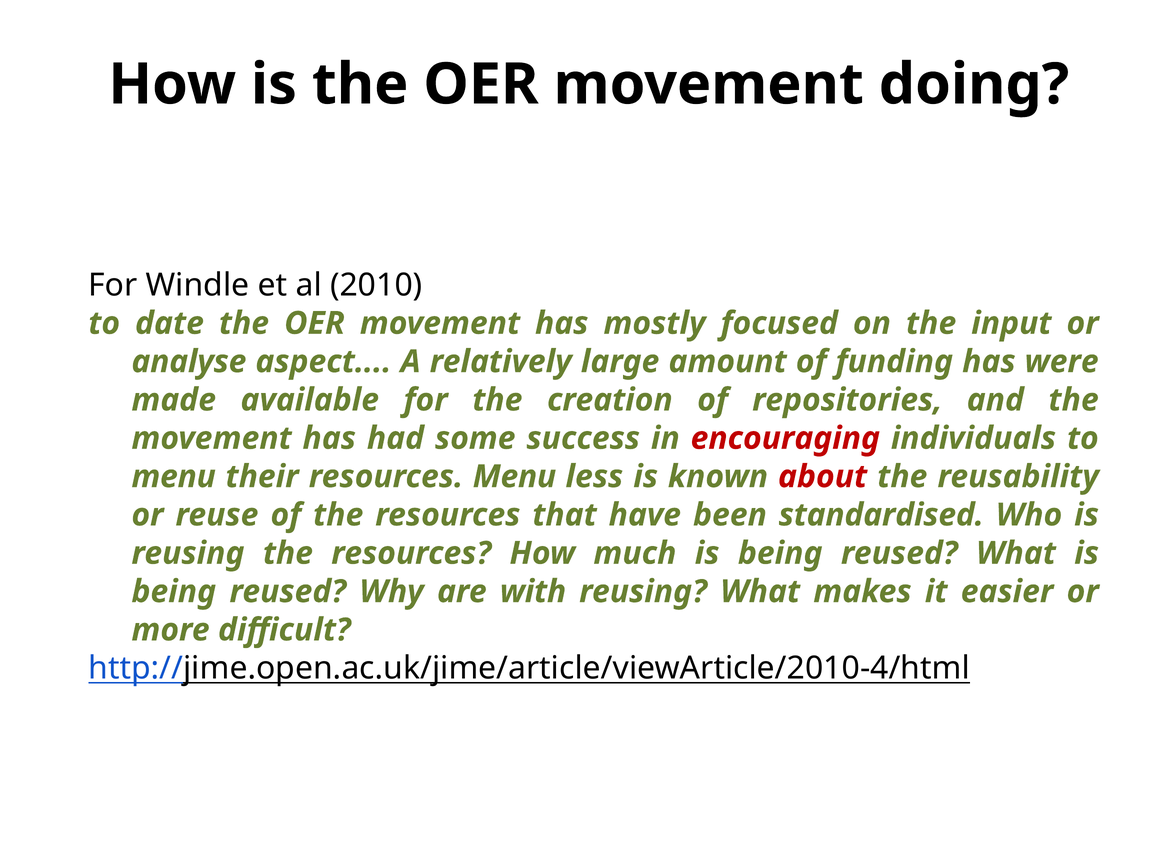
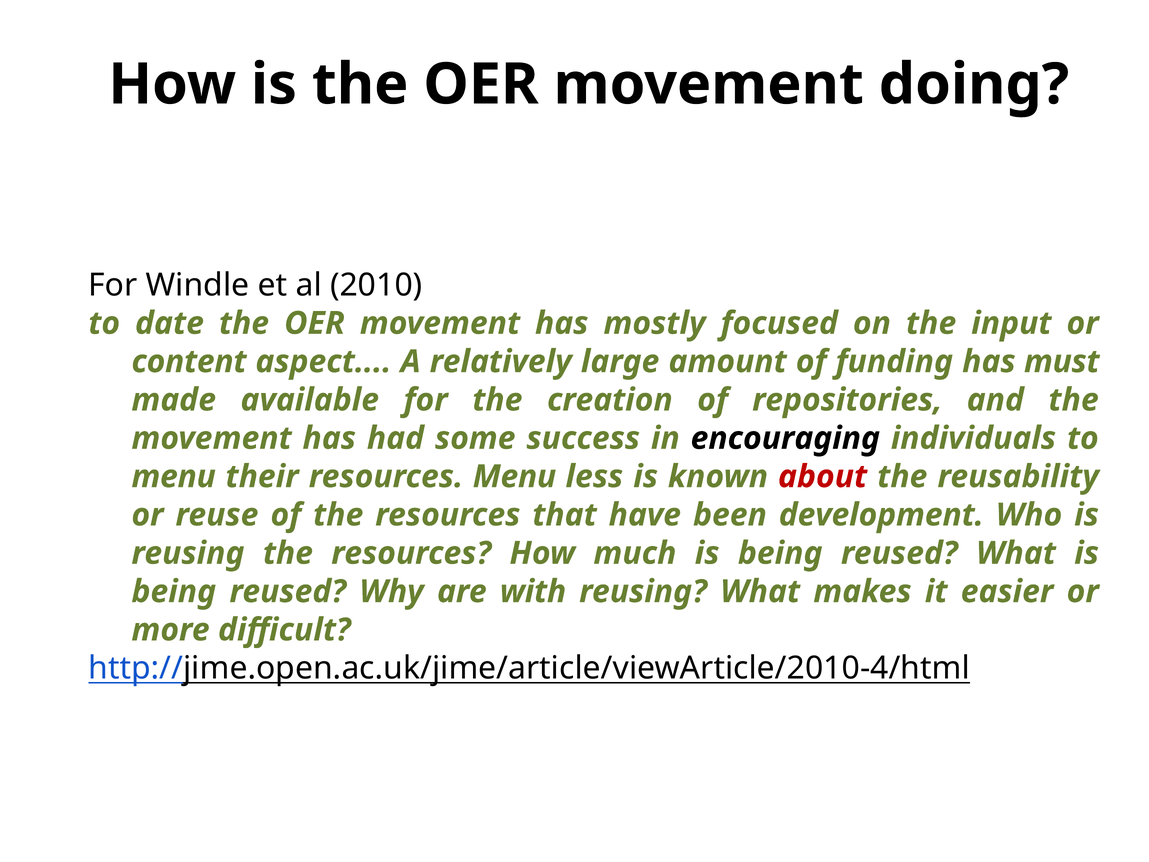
analyse: analyse -> content
were: were -> must
encouraging colour: red -> black
standardised: standardised -> development
